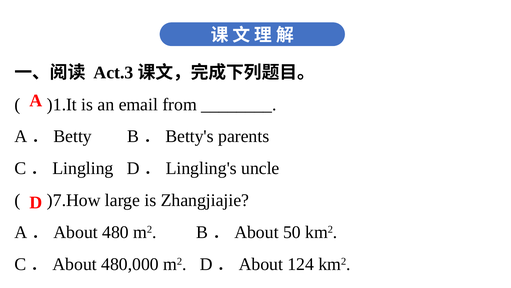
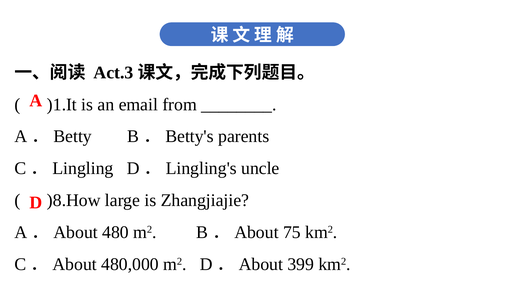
)7.How: )7.How -> )8.How
50: 50 -> 75
124: 124 -> 399
